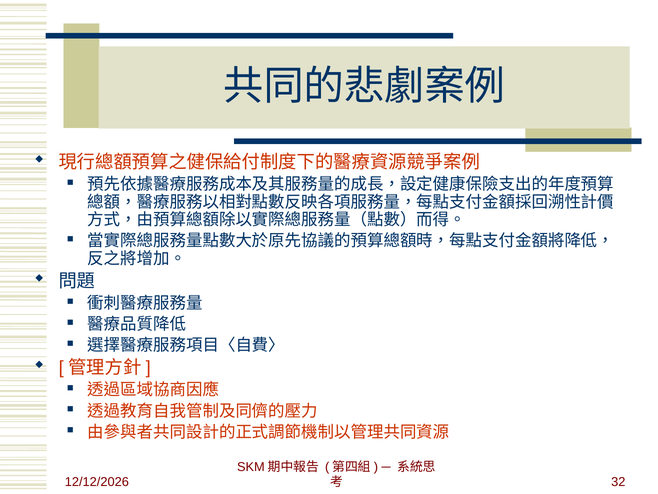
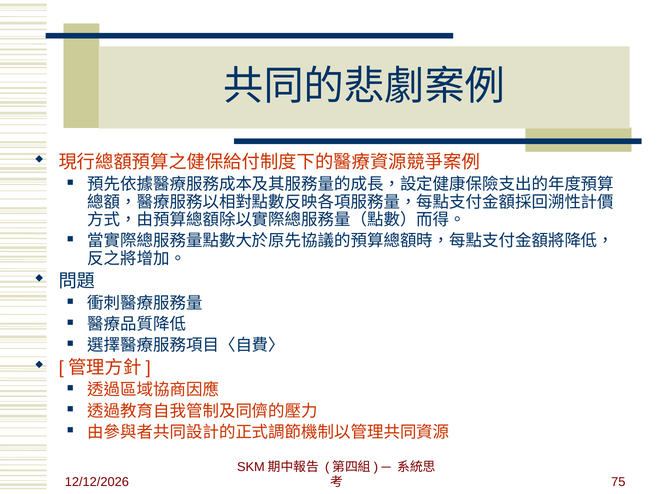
32: 32 -> 75
